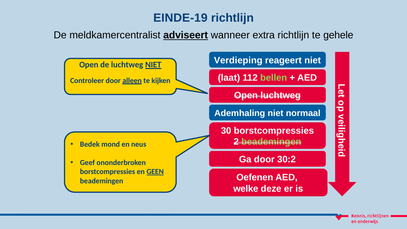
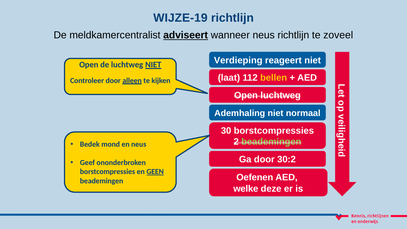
EINDE-19: EINDE-19 -> WIJZE-19
wanneer extra: extra -> neus
gehele: gehele -> zoveel
bellen colour: light green -> yellow
